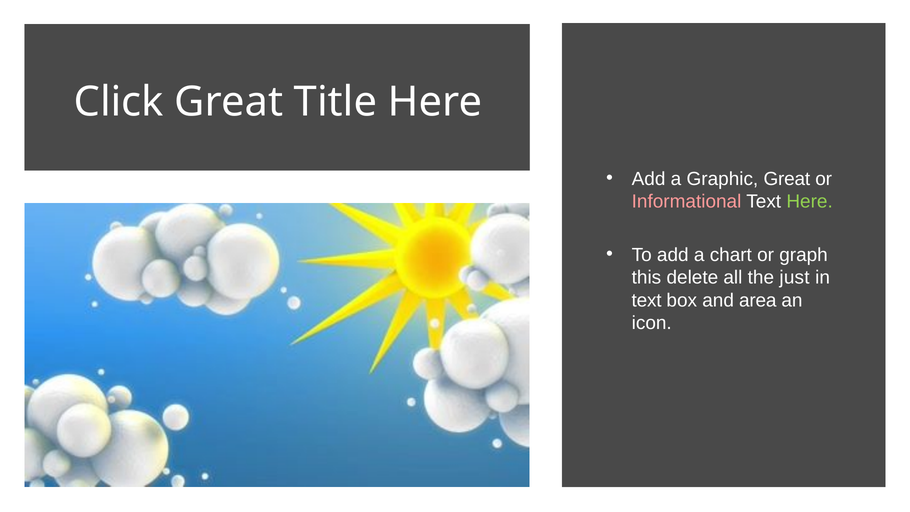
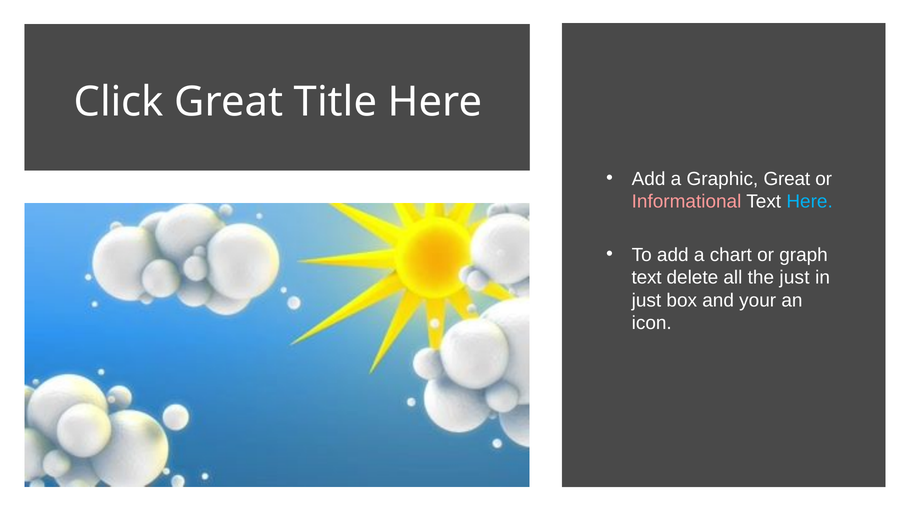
Here at (810, 202) colour: light green -> light blue
this at (646, 277): this -> text
text at (647, 300): text -> just
area: area -> your
